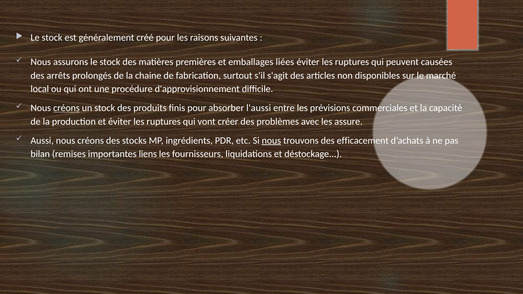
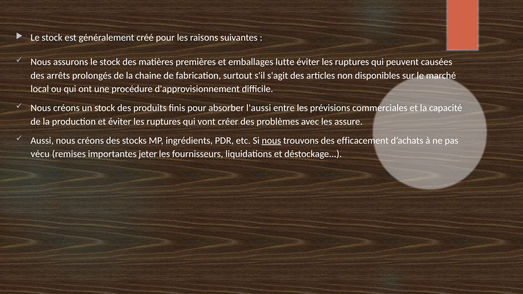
liées: liées -> lutte
créons at (66, 108) underline: present -> none
bilan: bilan -> vécu
liens: liens -> jeter
